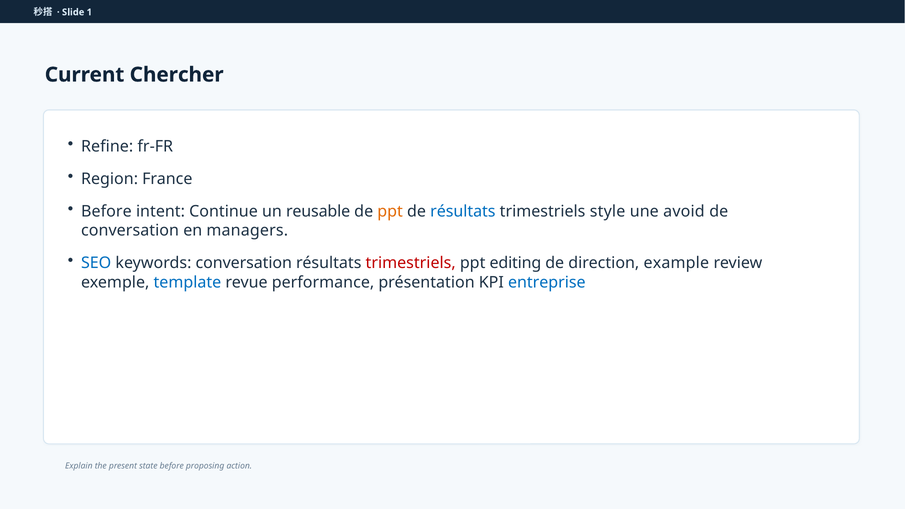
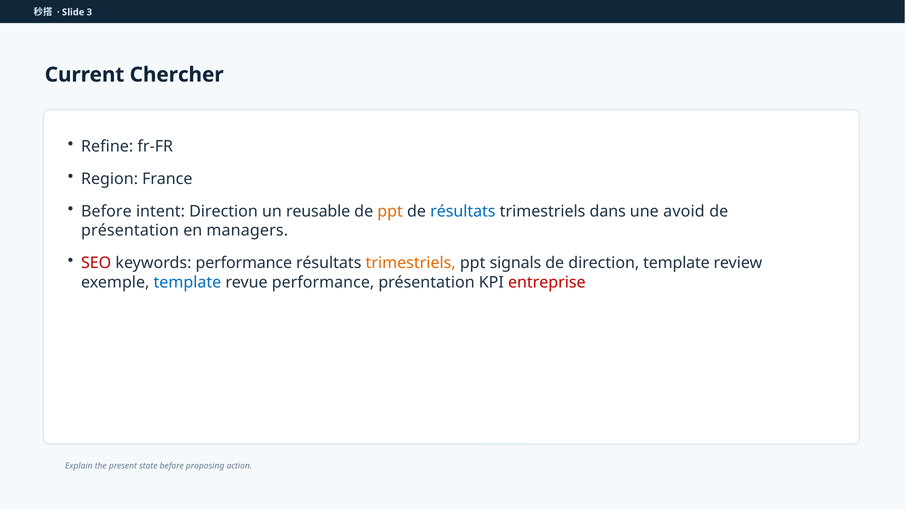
1: 1 -> 3
intent Continue: Continue -> Direction
style: style -> dans
conversation at (130, 231): conversation -> présentation
SEO colour: blue -> red
keywords conversation: conversation -> performance
trimestriels at (411, 263) colour: red -> orange
editing: editing -> signals
direction example: example -> template
entreprise colour: blue -> red
